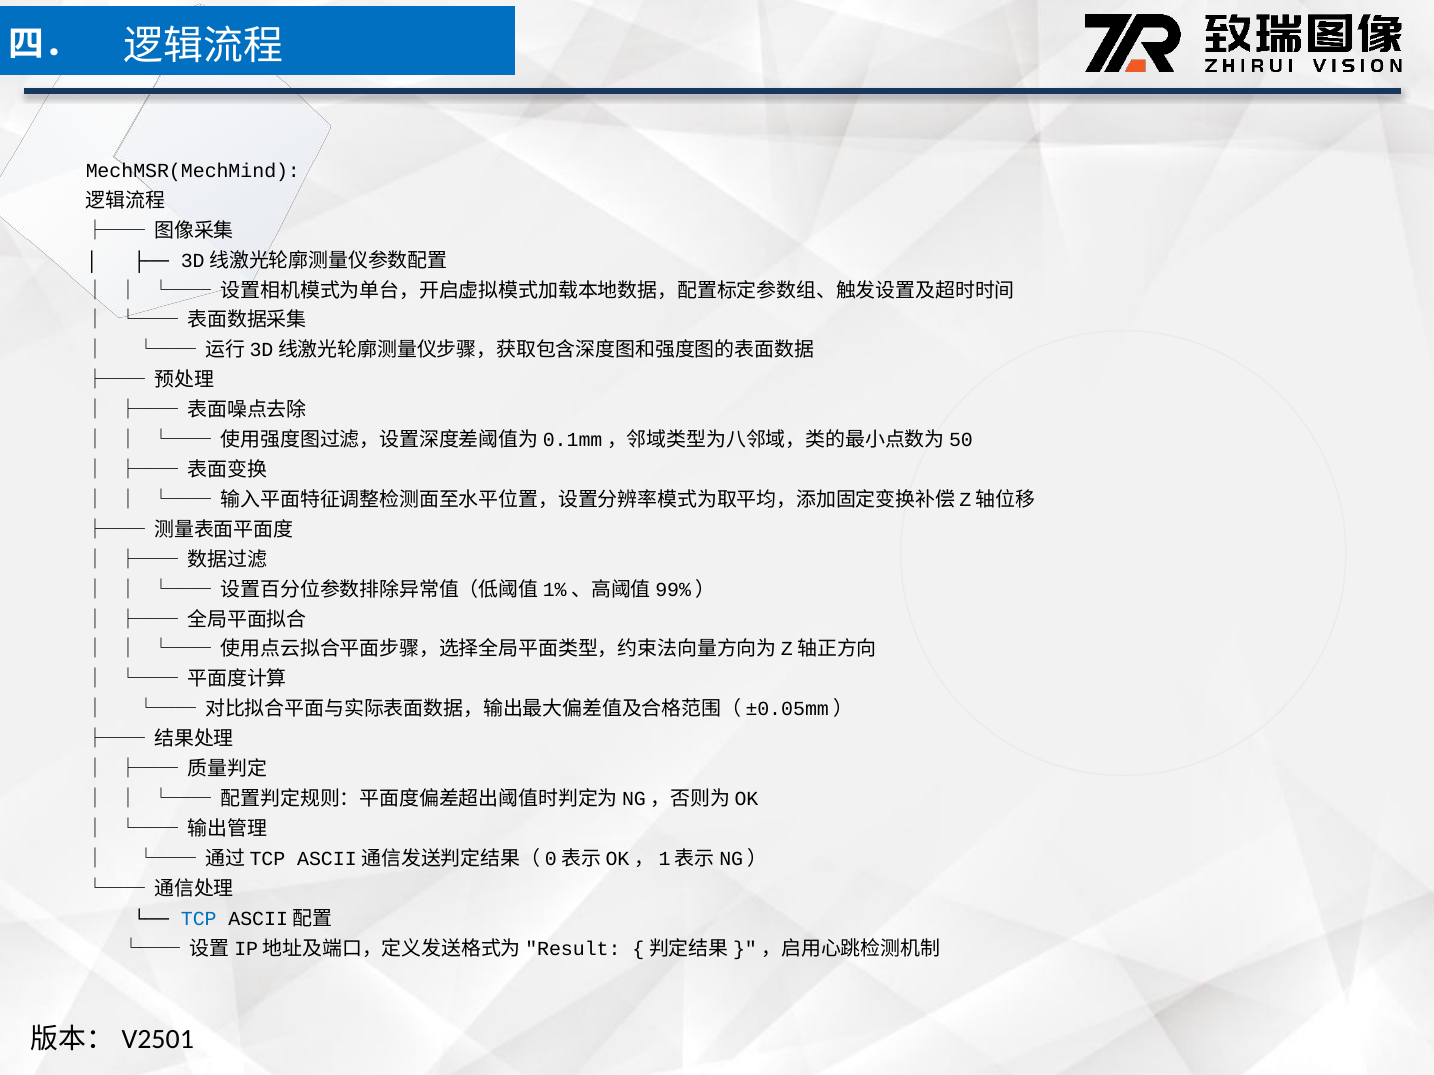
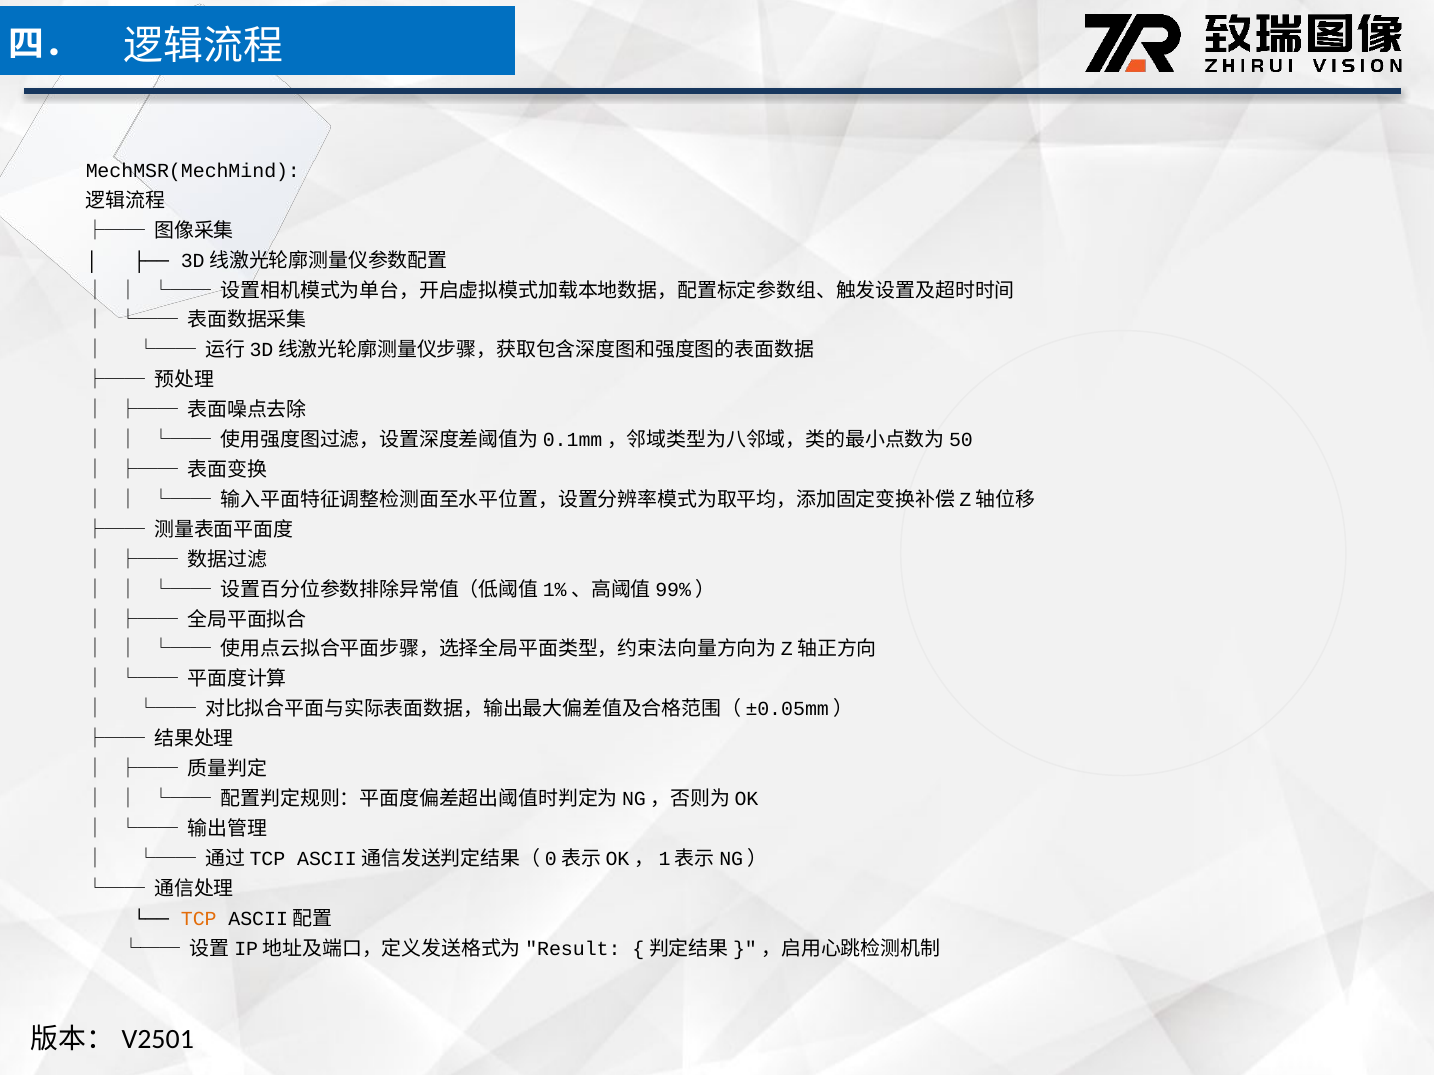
TCP colour: blue -> orange
